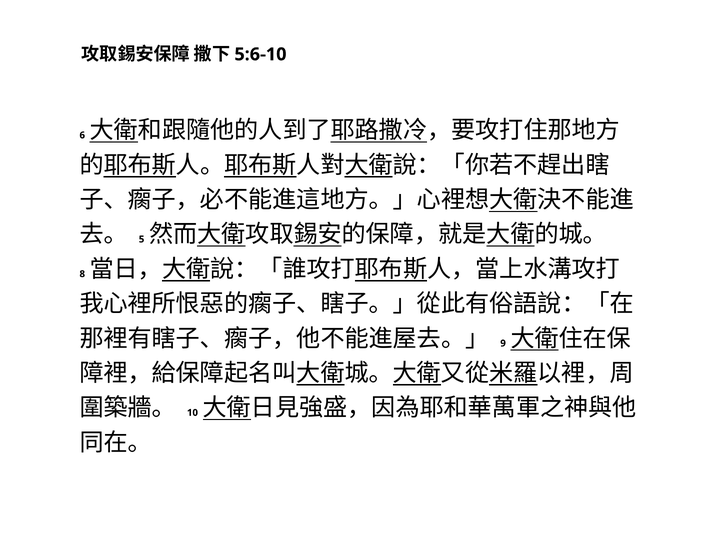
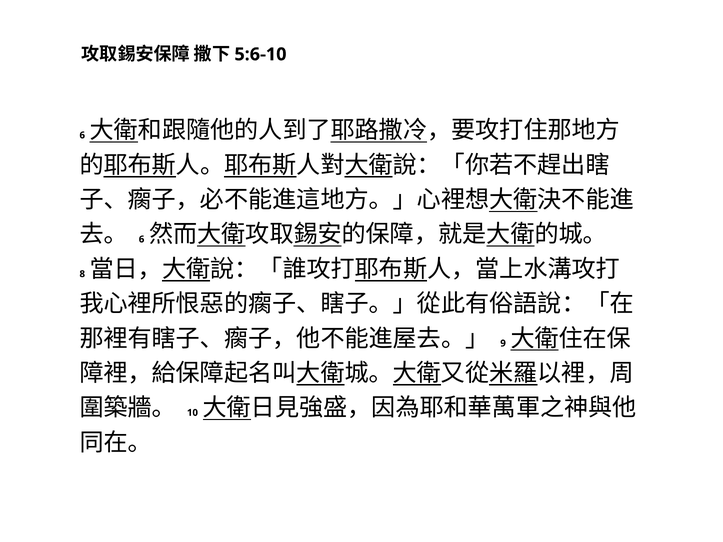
5 at (142, 239): 5 -> 6
